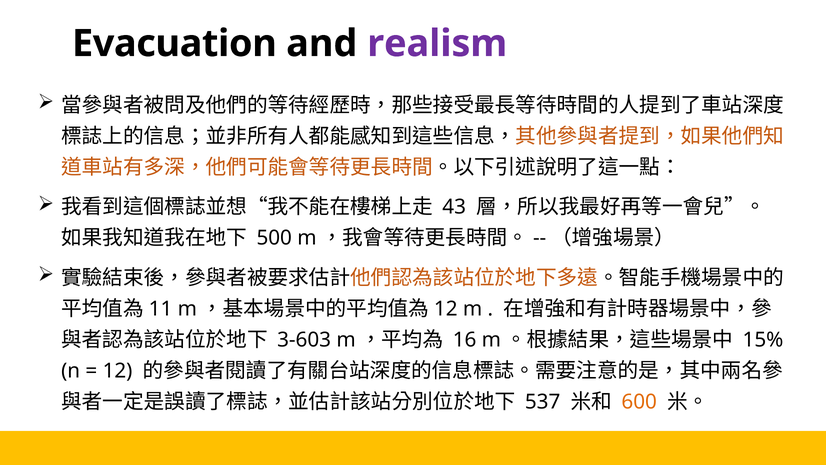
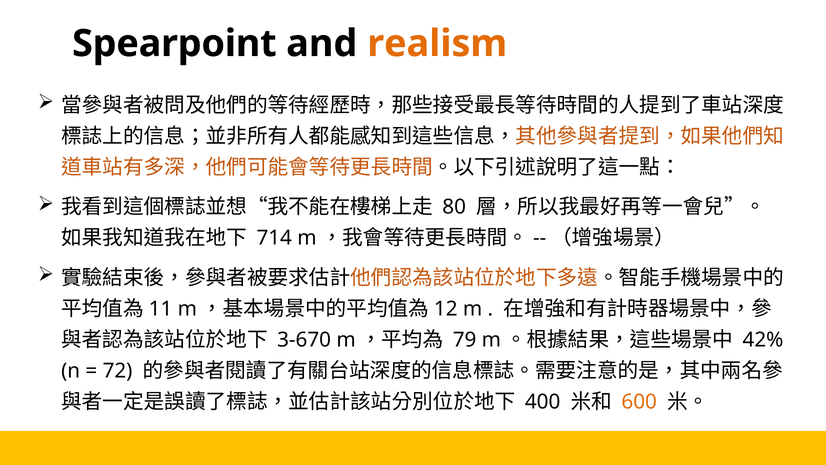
Evacuation: Evacuation -> Spearpoint
realism colour: purple -> orange
43: 43 -> 80
500: 500 -> 714
3-603: 3-603 -> 3-670
16: 16 -> 79
15%: 15% -> 42%
12 at (118, 370): 12 -> 72
537: 537 -> 400
